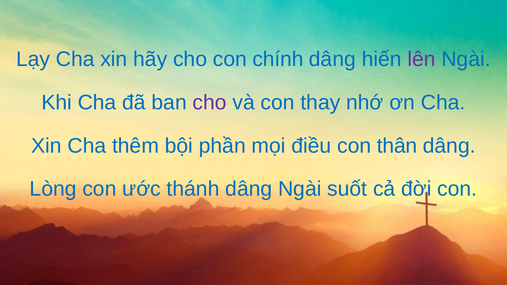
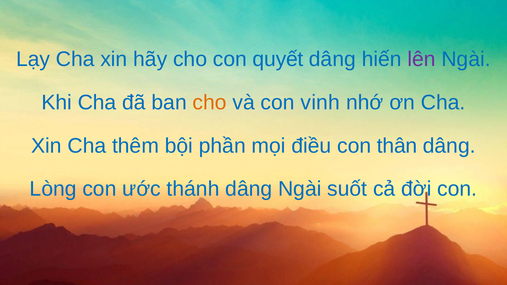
chính: chính -> quyết
cho at (210, 103) colour: purple -> orange
thay: thay -> vinh
